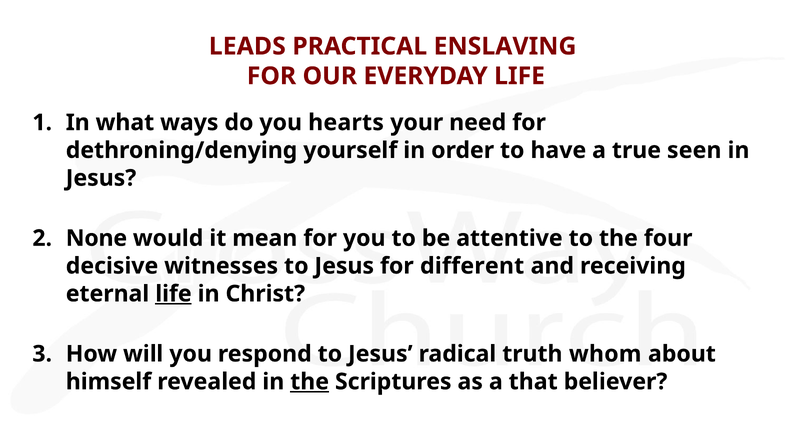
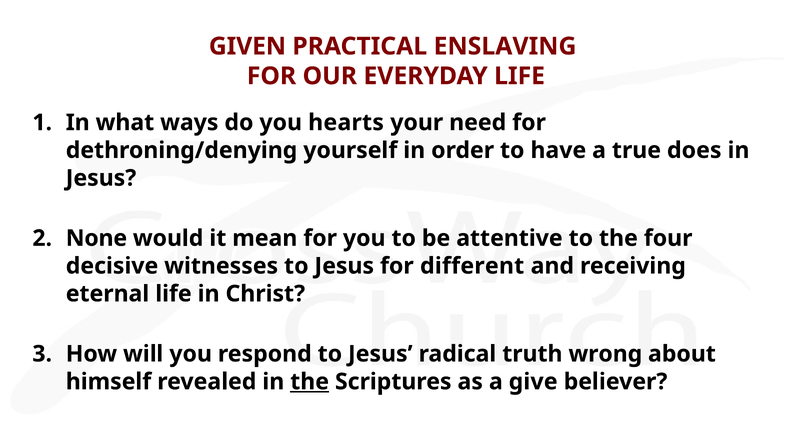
LEADS: LEADS -> GIVEN
seen: seen -> does
life at (173, 293) underline: present -> none
whom: whom -> wrong
that: that -> give
